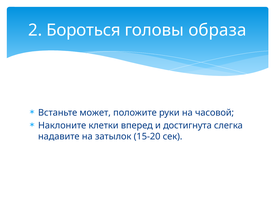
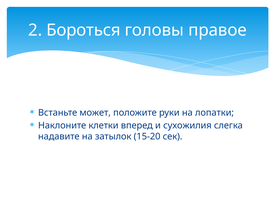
образа: образа -> правое
часовой: часовой -> лопатки
достигнута: достигнута -> сухожилия
